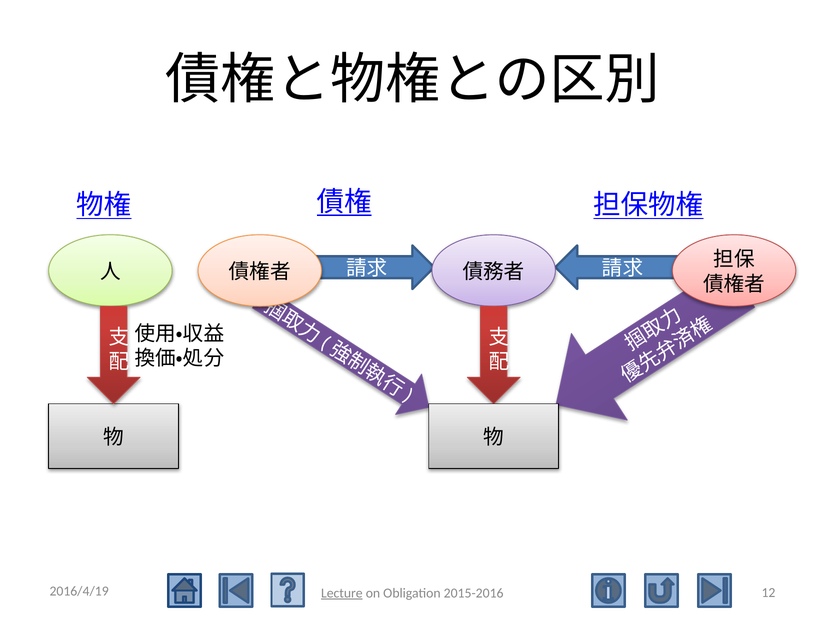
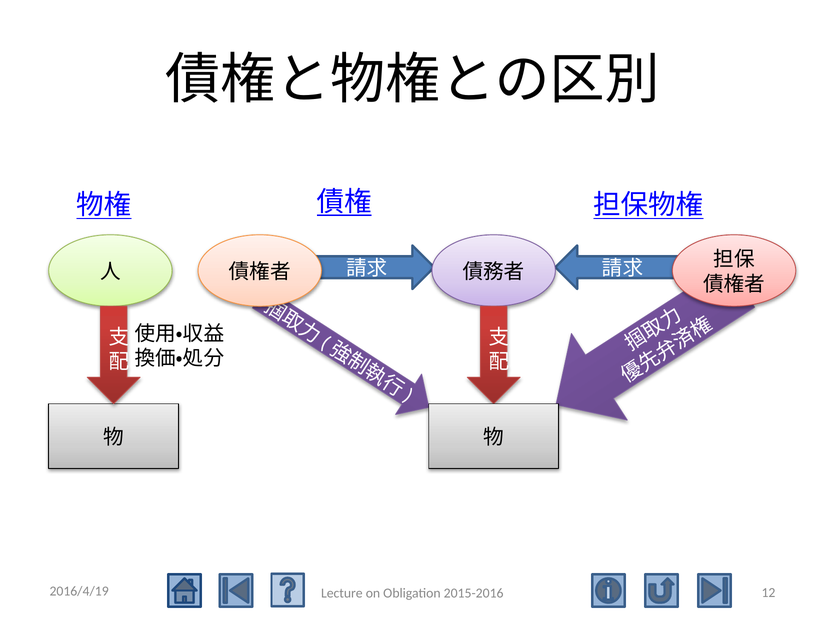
Lecture underline: present -> none
